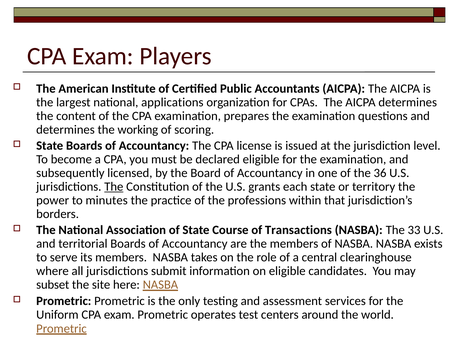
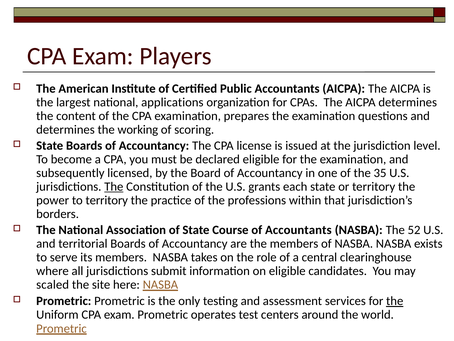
36: 36 -> 35
to minutes: minutes -> territory
of Transactions: Transactions -> Accountants
33: 33 -> 52
subset: subset -> scaled
the at (395, 301) underline: none -> present
